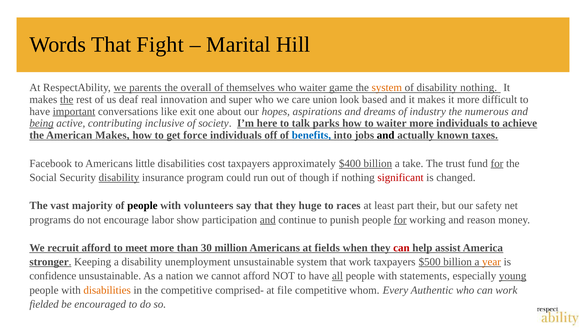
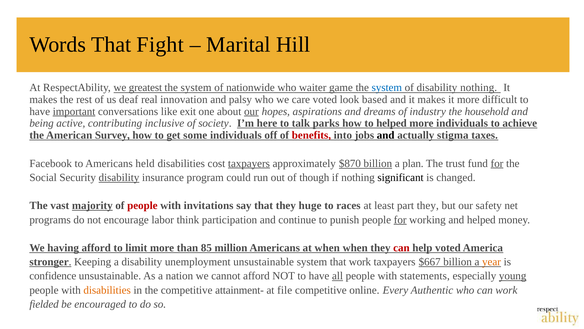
parents: parents -> greatest
overall at (196, 88): overall -> system
themselves: themselves -> nationwide
system at (387, 88) colour: orange -> blue
the at (67, 99) underline: present -> none
super: super -> palsy
care union: union -> voted
our at (251, 111) underline: none -> present
numerous: numerous -> household
being underline: present -> none
to waiter: waiter -> helped
American Makes: Makes -> Survey
force: force -> some
benefits colour: blue -> red
known: known -> stigma
little: little -> held
taxpayers at (249, 163) underline: none -> present
$400: $400 -> $870
take: take -> plan
significant colour: red -> black
majority underline: none -> present
people at (142, 205) colour: black -> red
volunteers: volunteers -> invitations
part their: their -> they
show: show -> think
and at (268, 219) underline: present -> none
and reason: reason -> helped
recruit: recruit -> having
meet: meet -> limit
30: 30 -> 85
at fields: fields -> when
help assist: assist -> voted
$500: $500 -> $667
comprised-: comprised- -> attainment-
whom: whom -> online
